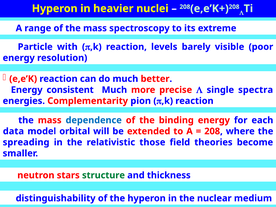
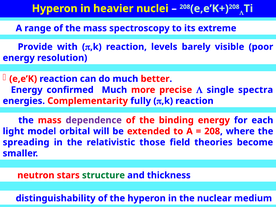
Particle: Particle -> Provide
consistent: consistent -> confirmed
pion: pion -> fully
dependence colour: blue -> purple
data: data -> light
